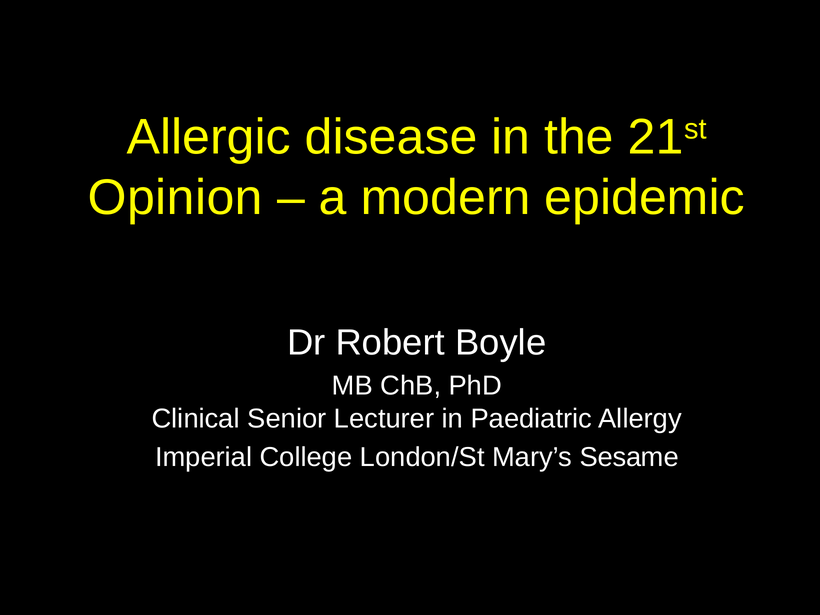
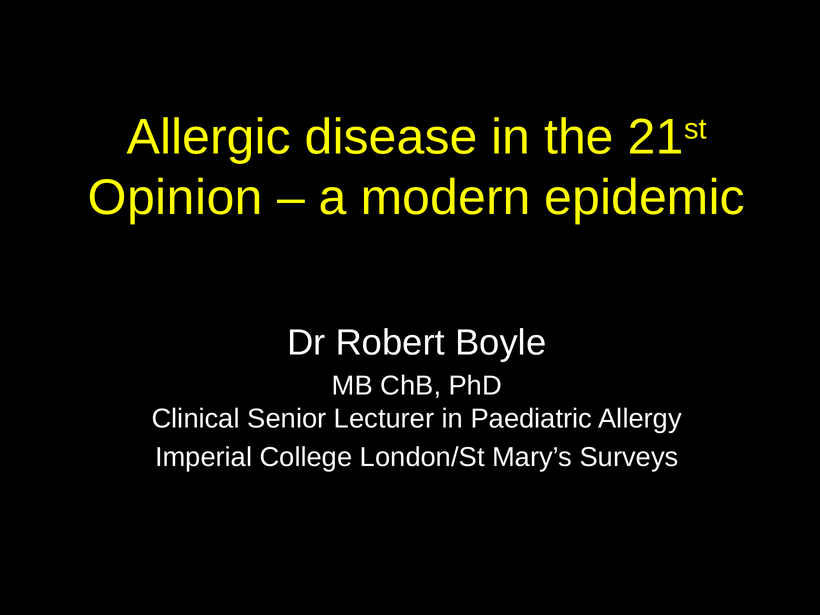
Sesame: Sesame -> Surveys
